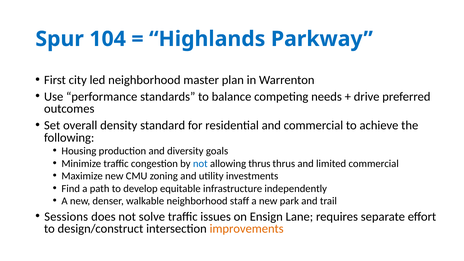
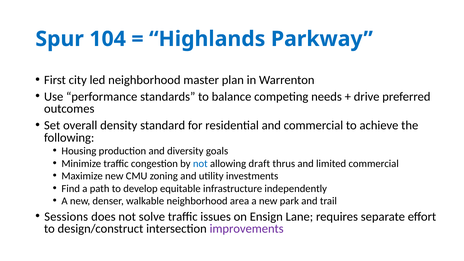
allowing thrus: thrus -> draft
staff: staff -> area
improvements colour: orange -> purple
